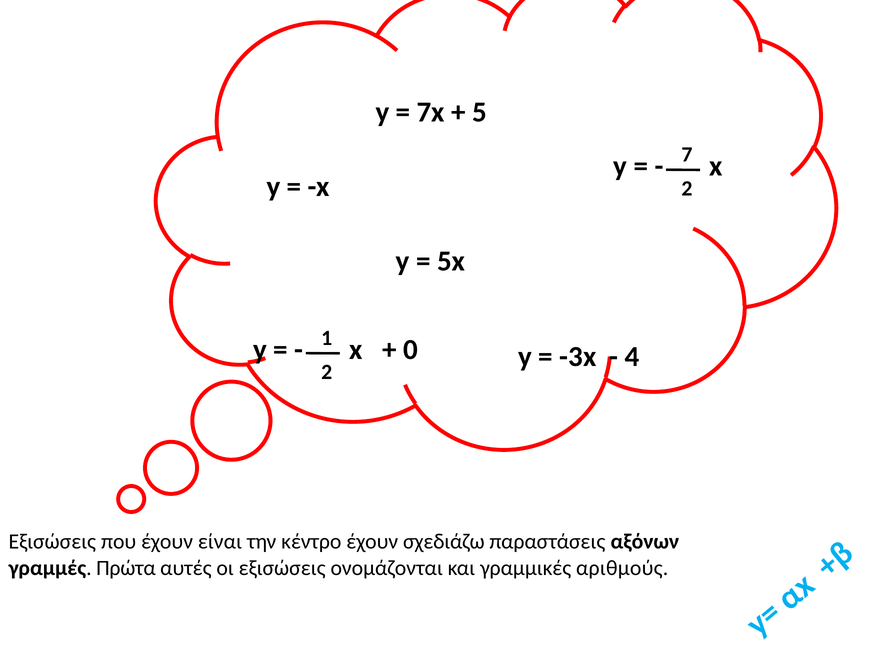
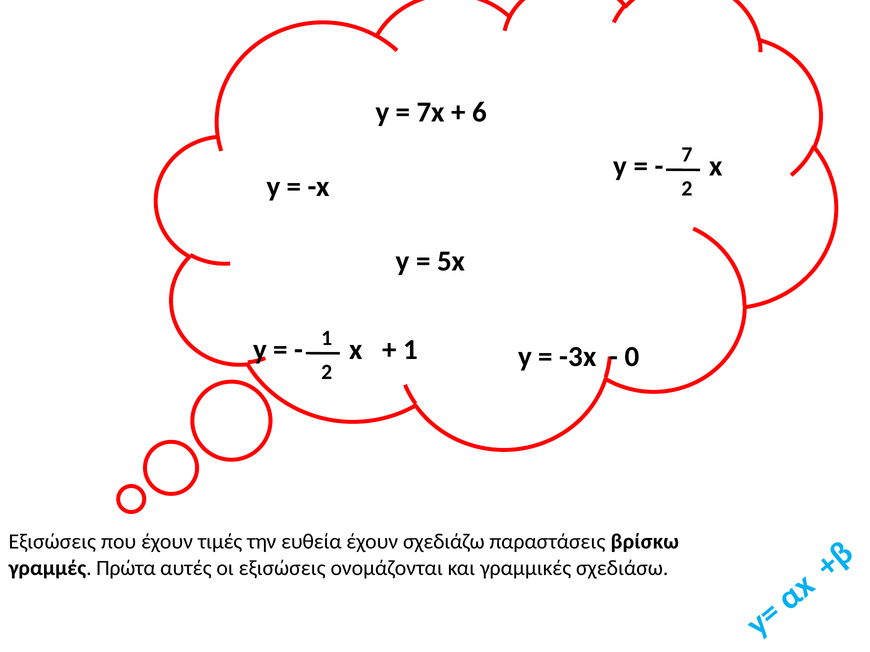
5: 5 -> 6
0 at (410, 350): 0 -> 1
4: 4 -> 0
είναι: είναι -> τιμές
κέντρο: κέντρο -> ευθεία
αξόνων: αξόνων -> βρίσκω
αριθμούς: αριθμούς -> σχεδιάσω
